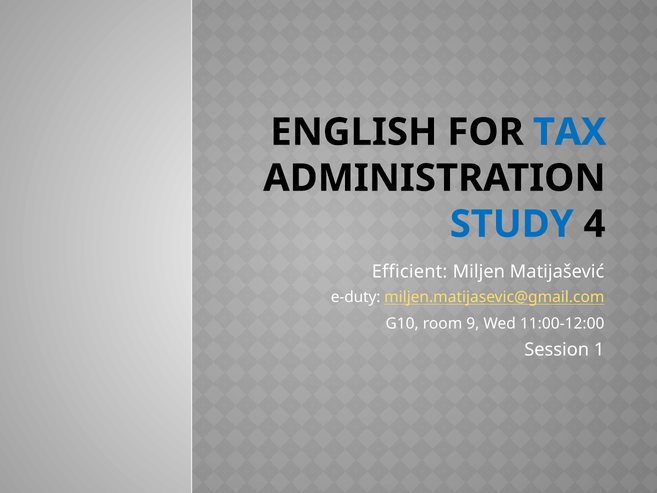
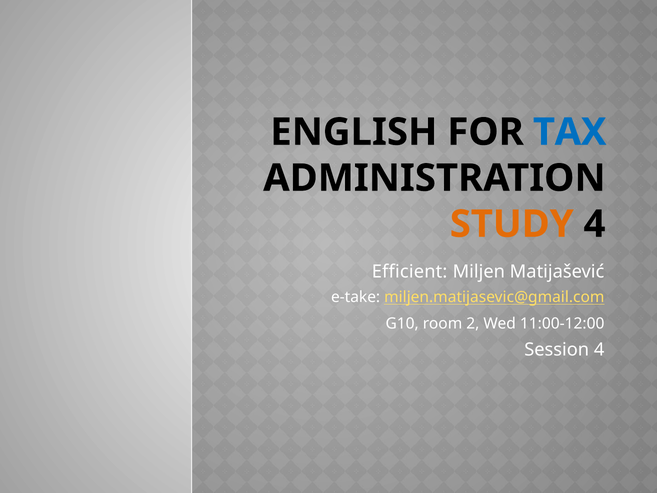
STUDY colour: blue -> orange
e-duty: e-duty -> e-take
9: 9 -> 2
Session 1: 1 -> 4
